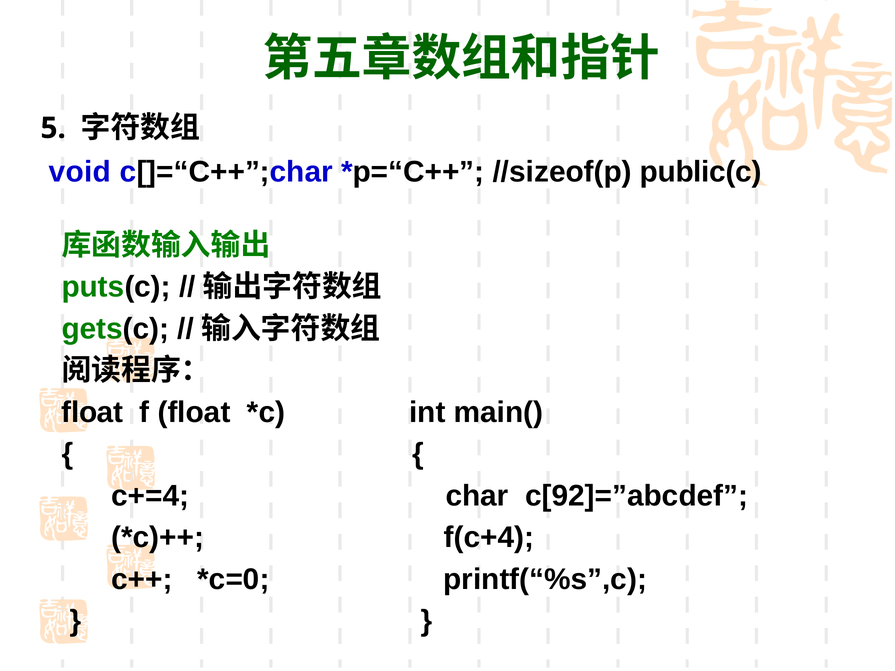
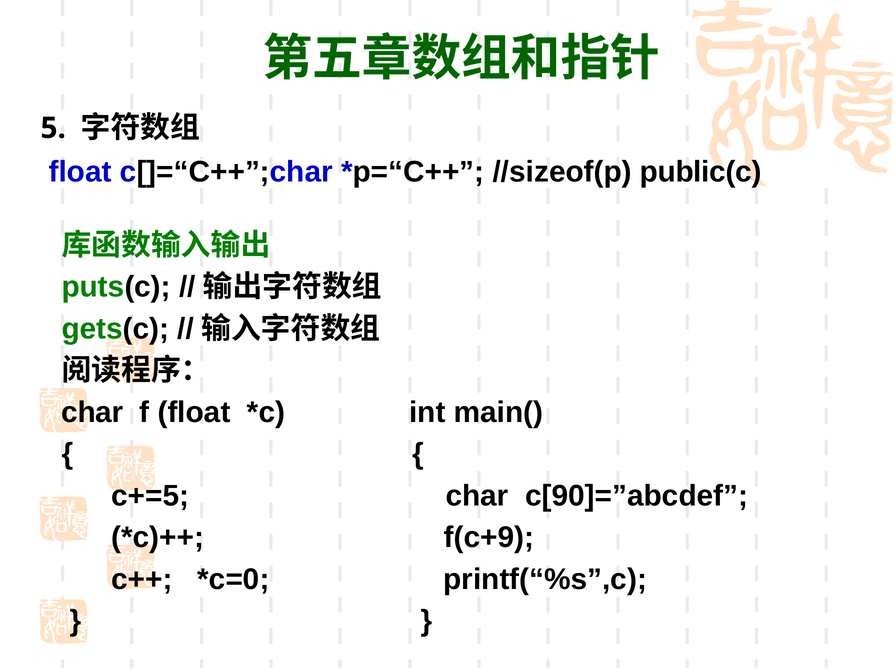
void at (80, 172): void -> float
float at (92, 412): float -> char
c+=4: c+=4 -> c+=5
c[92]=”abcdef: c[92]=”abcdef -> c[90]=”abcdef
f(c+4: f(c+4 -> f(c+9
